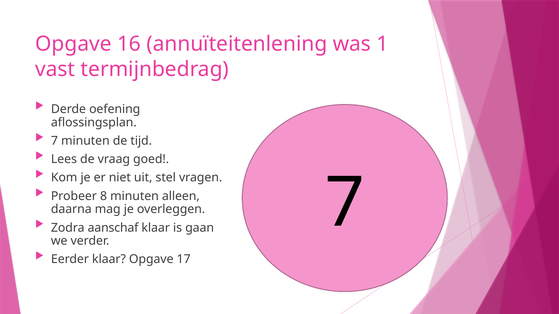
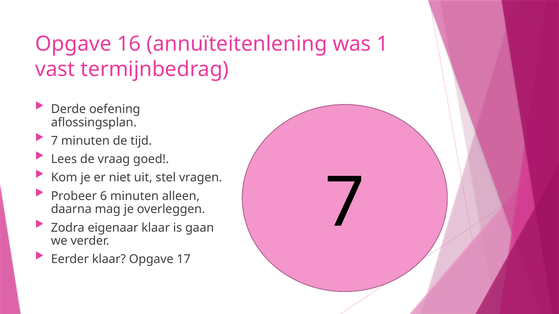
8: 8 -> 6
aanschaf: aanschaf -> eigenaar
